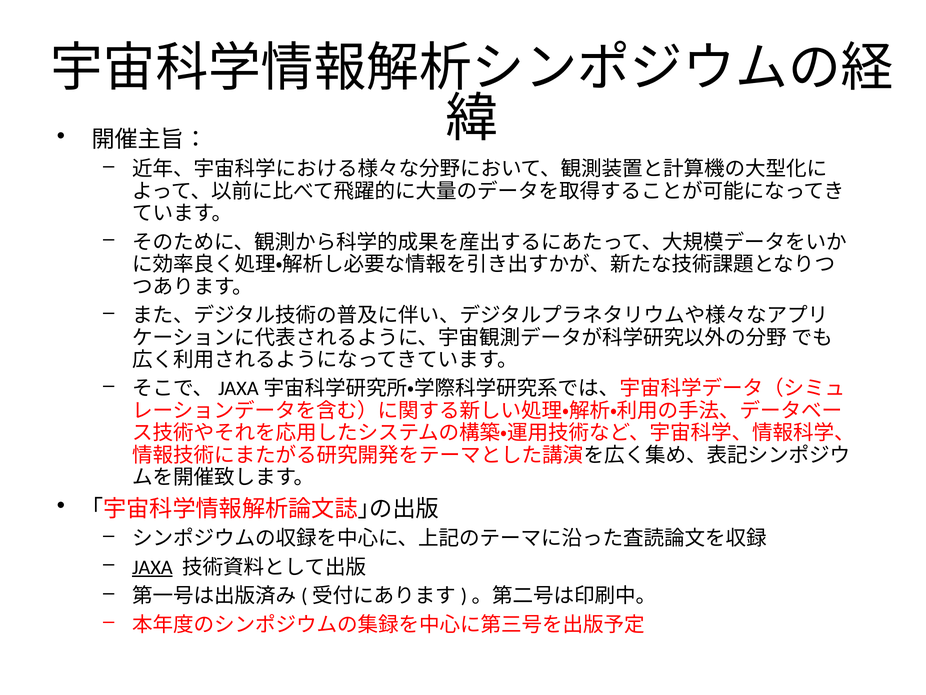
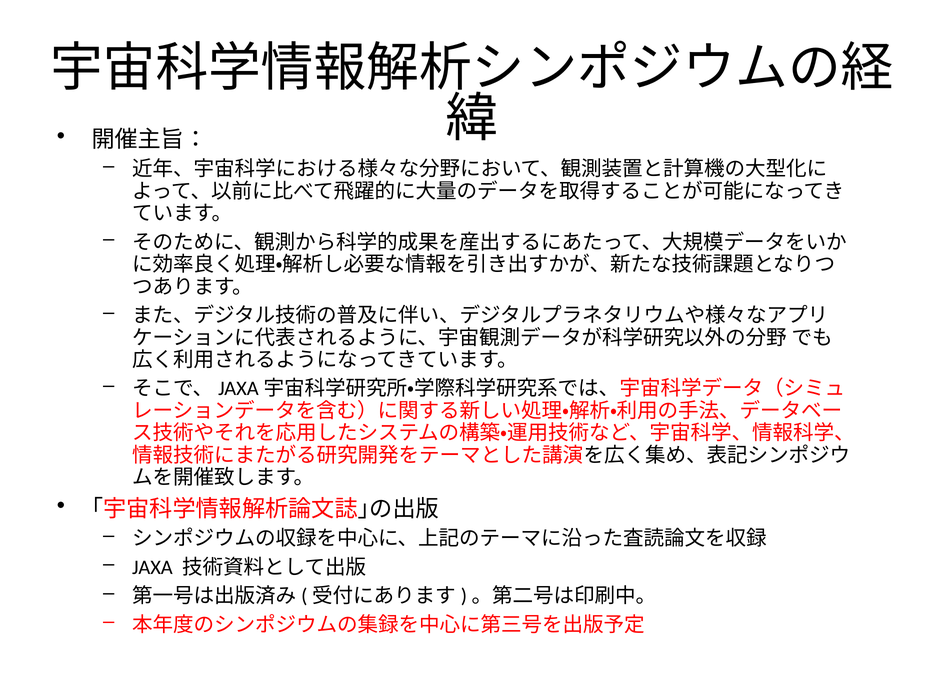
JAXA underline: present -> none
